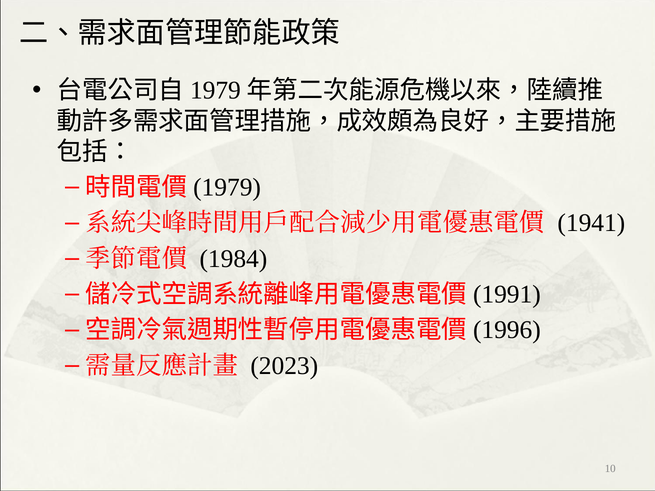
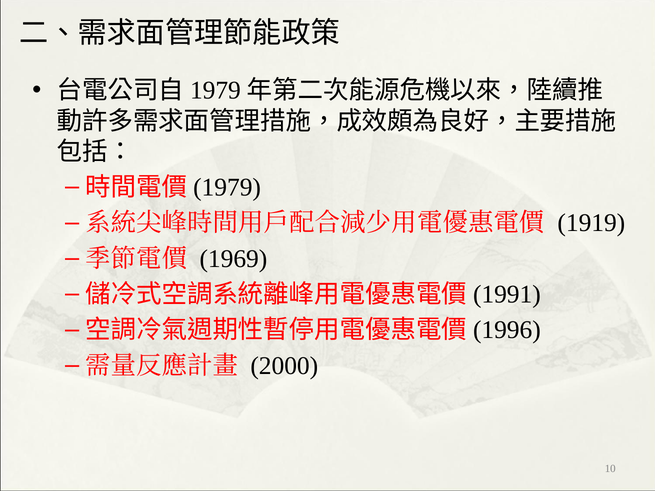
1941: 1941 -> 1919
1984: 1984 -> 1969
2023: 2023 -> 2000
